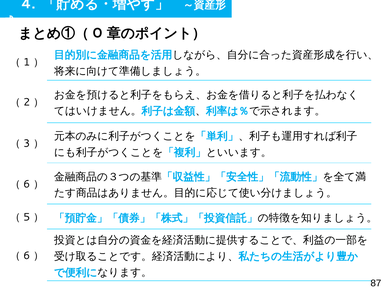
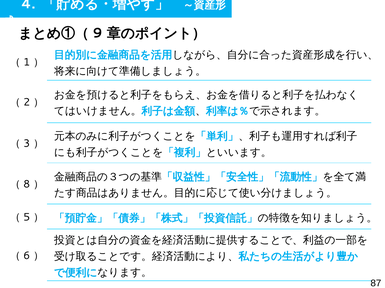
0: 0 -> 9
6 at (27, 185): 6 -> 8
